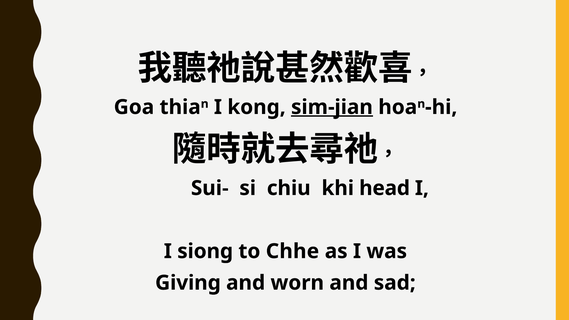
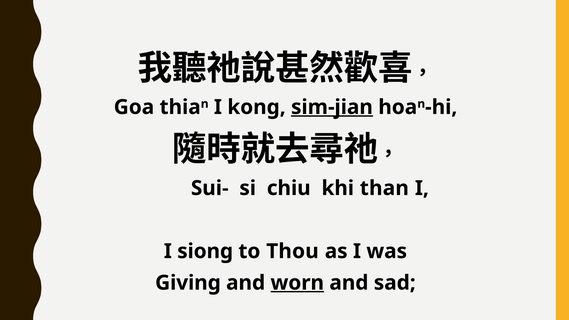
head: head -> than
Chhe: Chhe -> Thou
worn underline: none -> present
